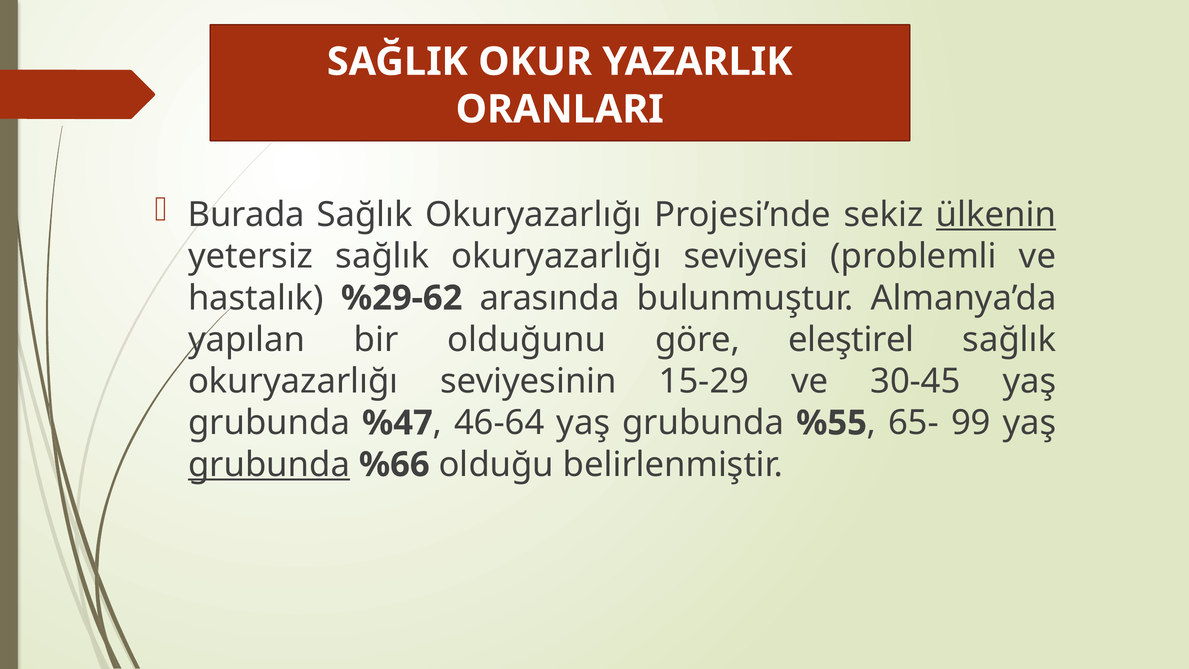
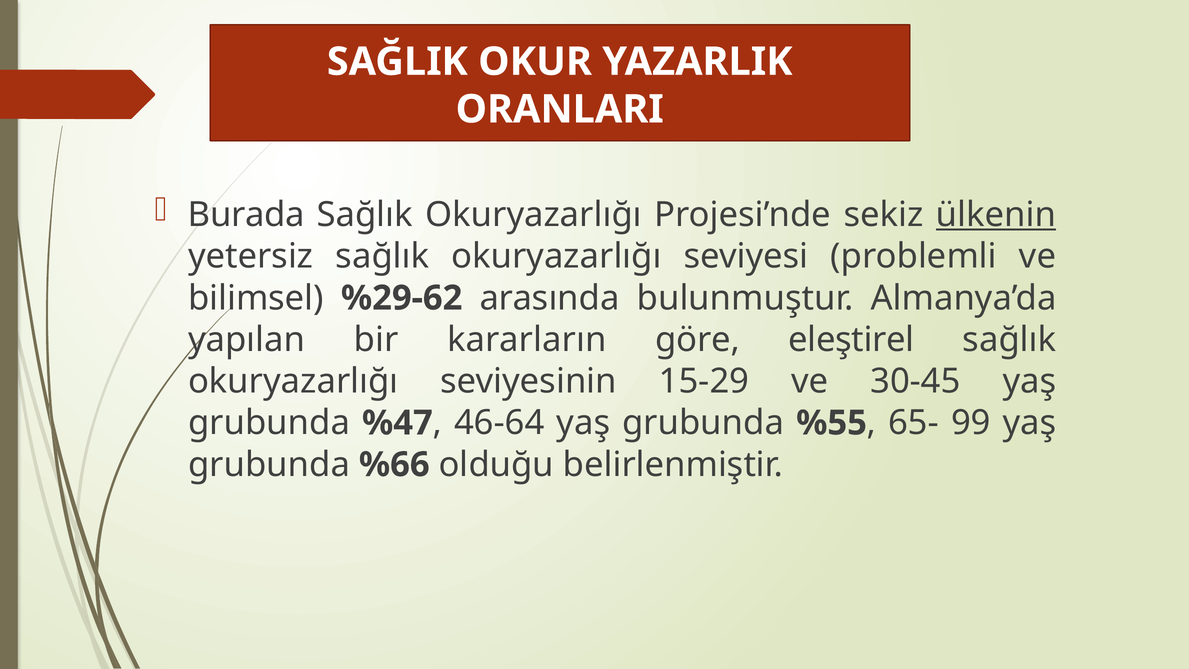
hastalık: hastalık -> bilimsel
olduğunu: olduğunu -> kararların
grubunda at (269, 465) underline: present -> none
